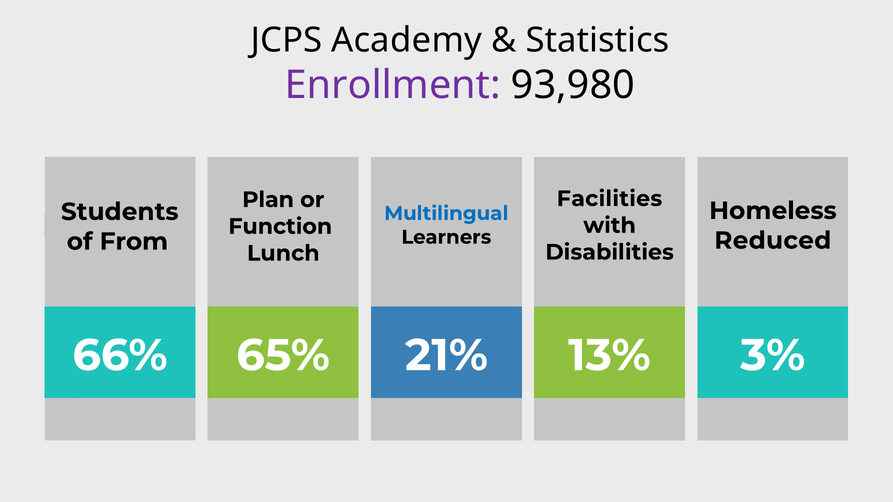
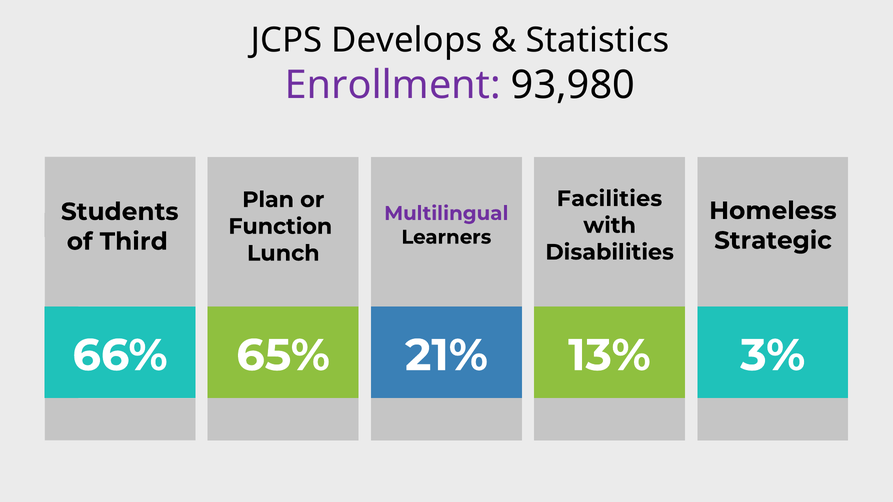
Academy: Academy -> Develops
Multilingual colour: blue -> purple
Reduced: Reduced -> Strategic
From: From -> Third
